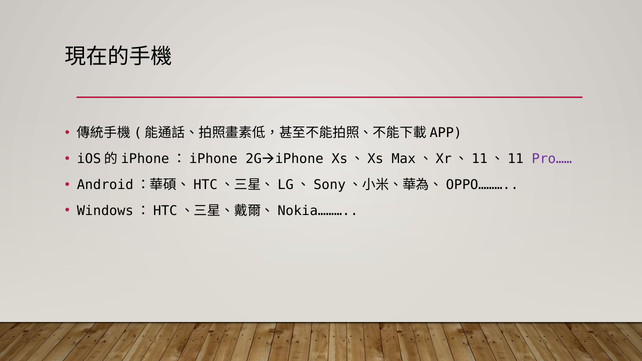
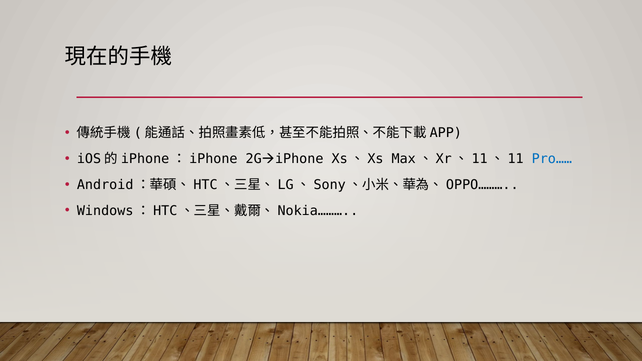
Pro…… colour: purple -> blue
